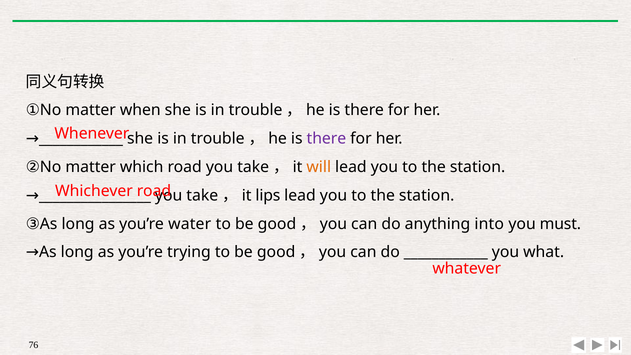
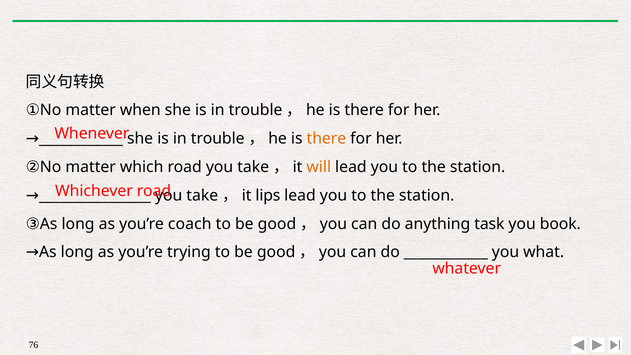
there at (326, 139) colour: purple -> orange
water: water -> coach
into: into -> task
must: must -> book
